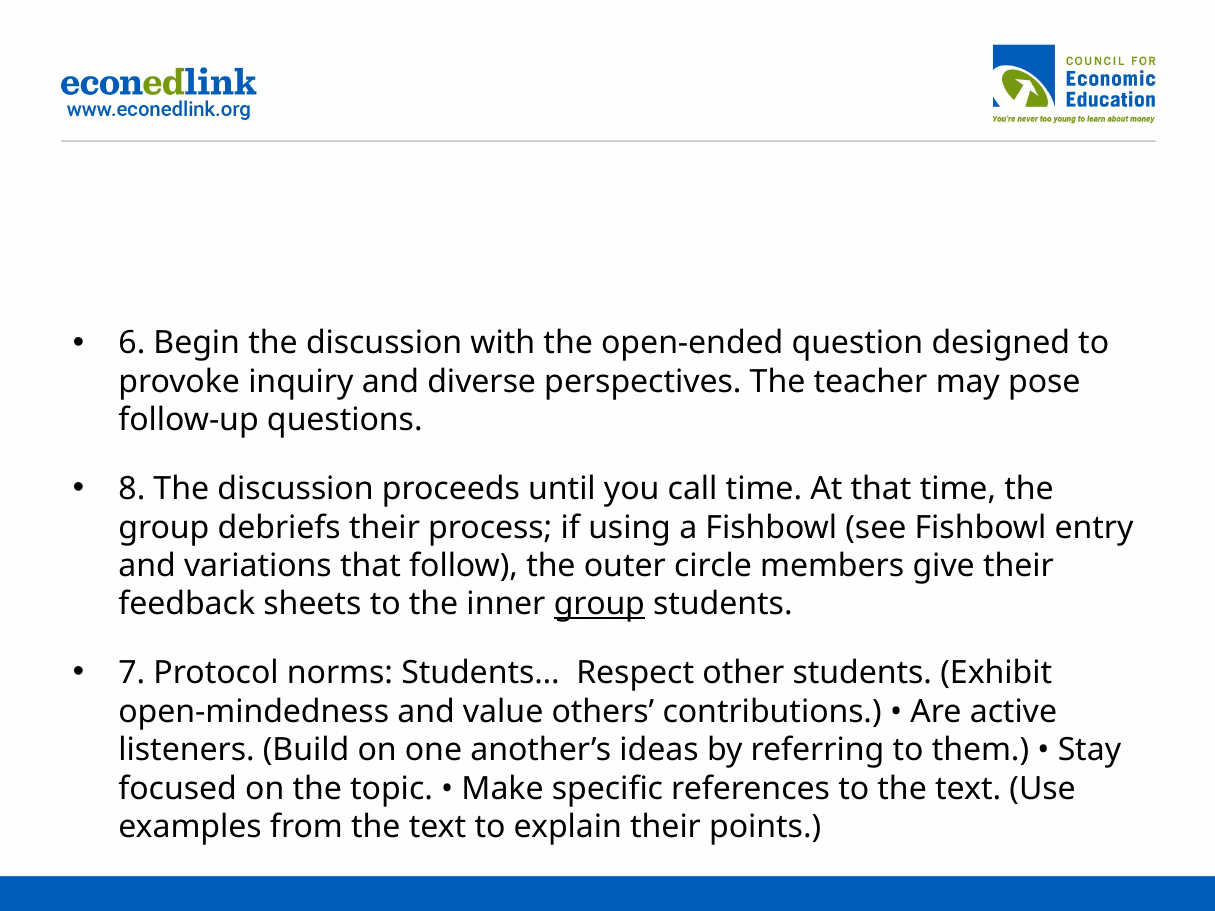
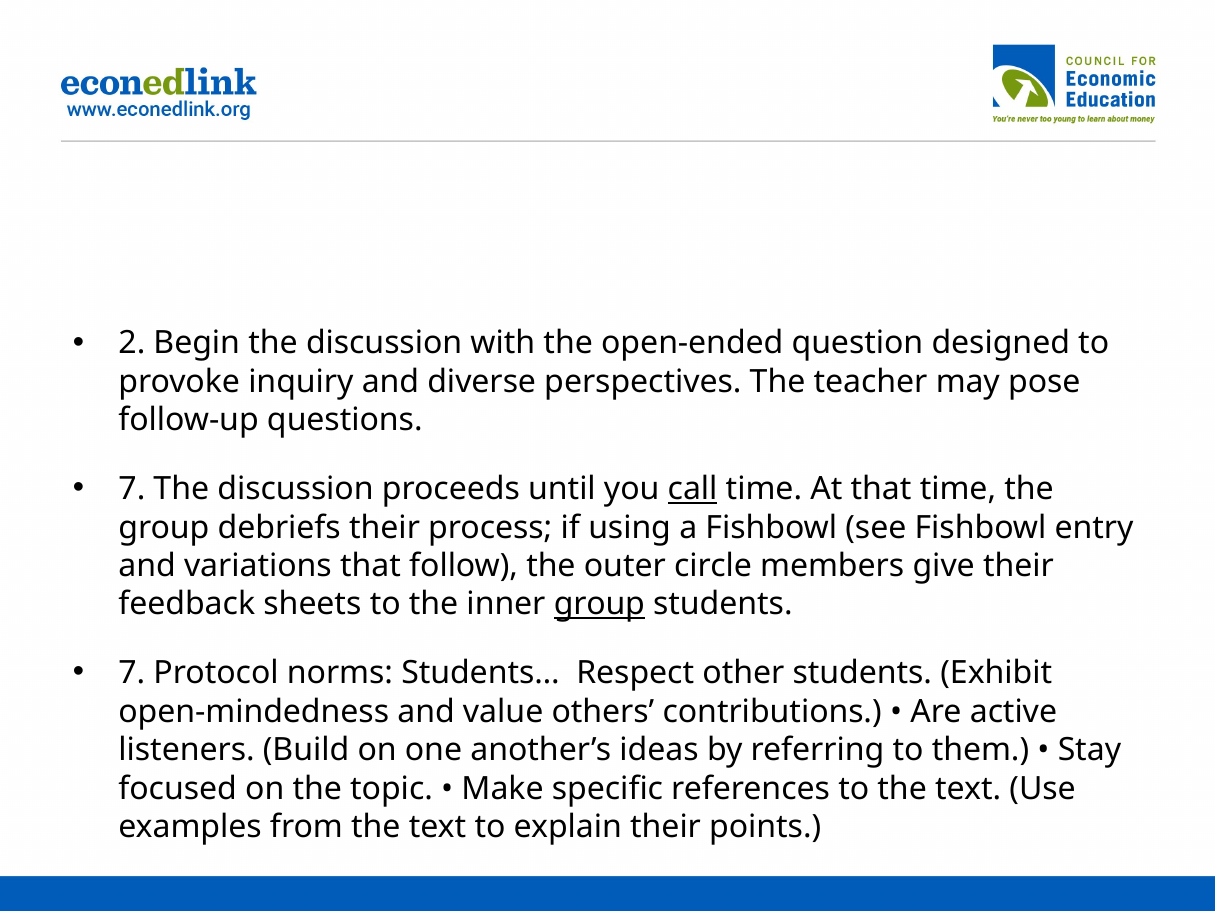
6: 6 -> 2
8 at (132, 489): 8 -> 7
call underline: none -> present
